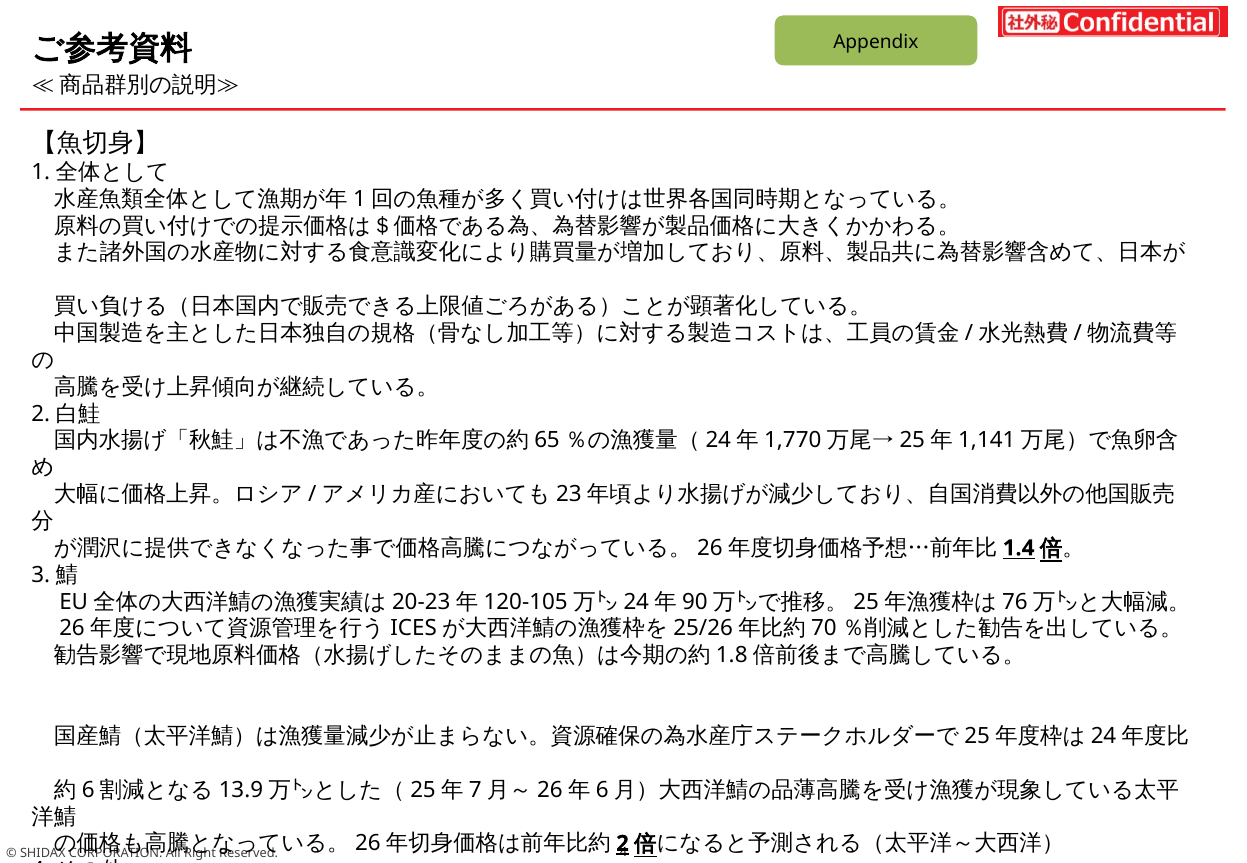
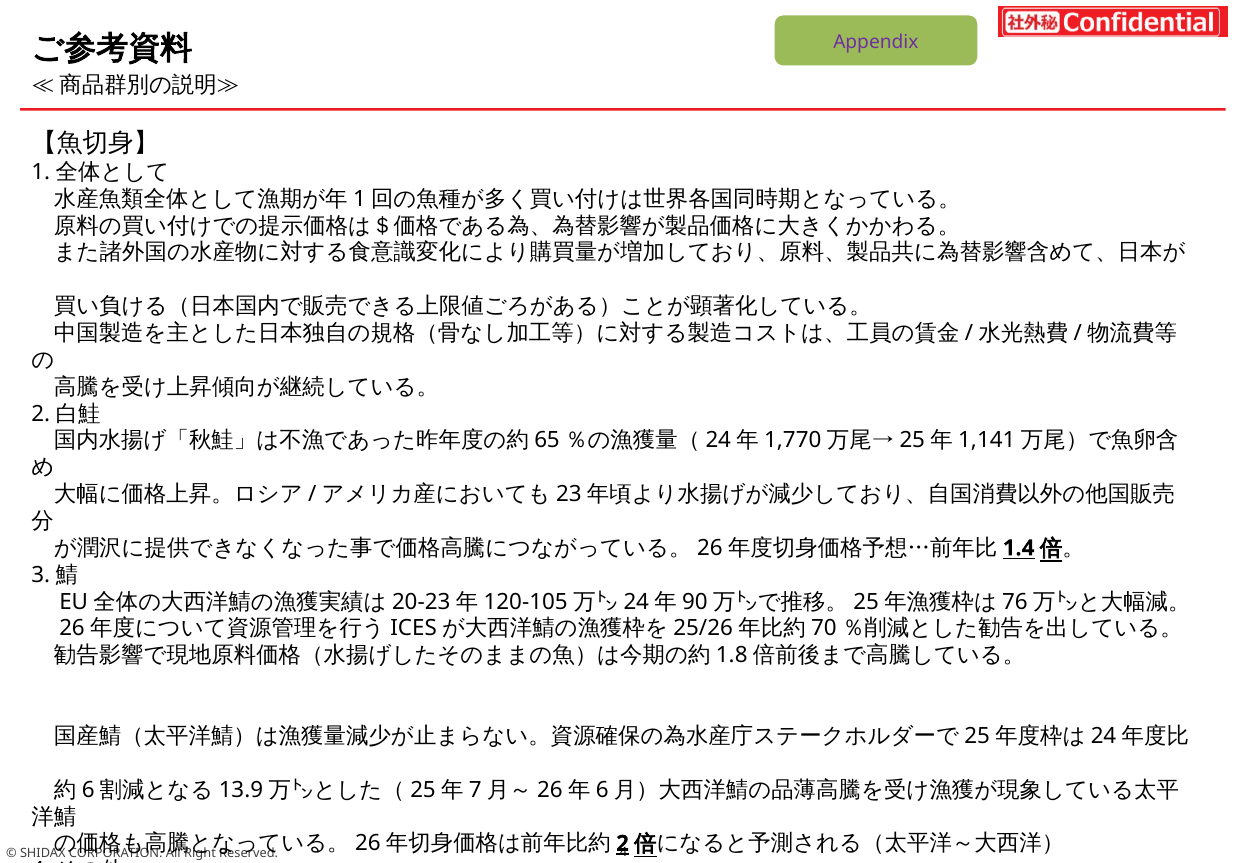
Appendix colour: black -> purple
